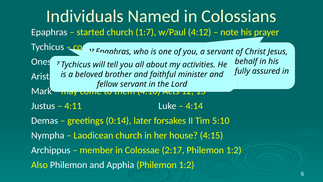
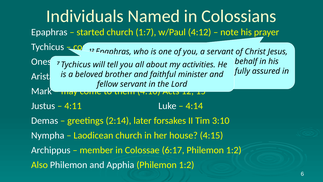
0:14: 0:14 -> 2:14
5:10: 5:10 -> 3:10
2:17: 2:17 -> 6:17
